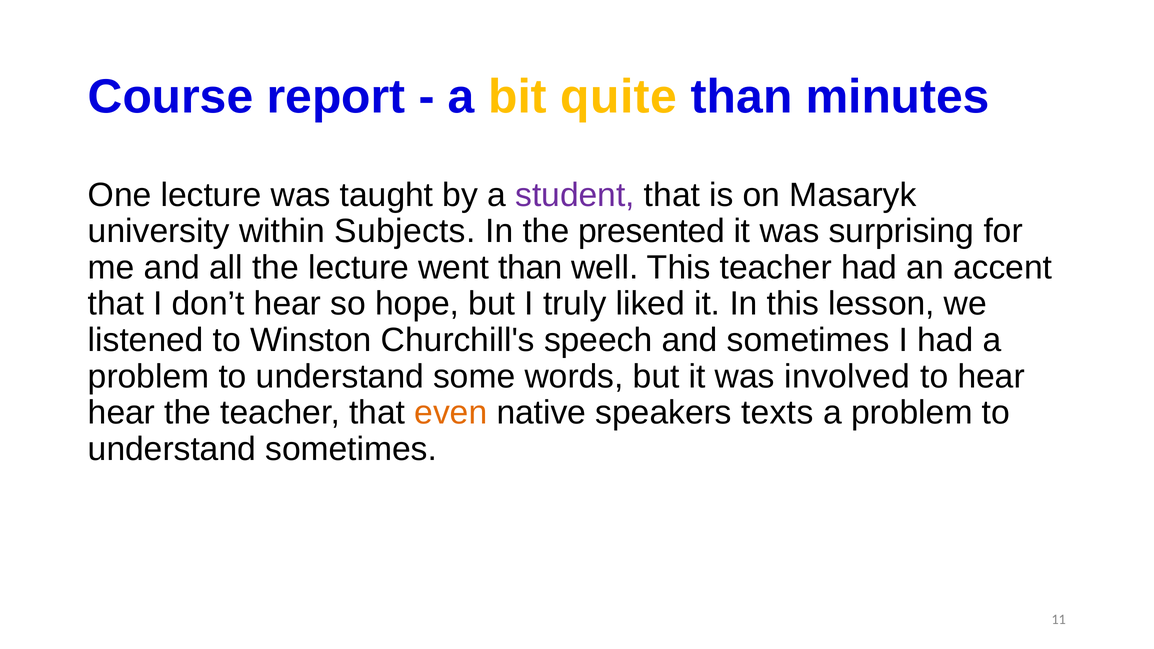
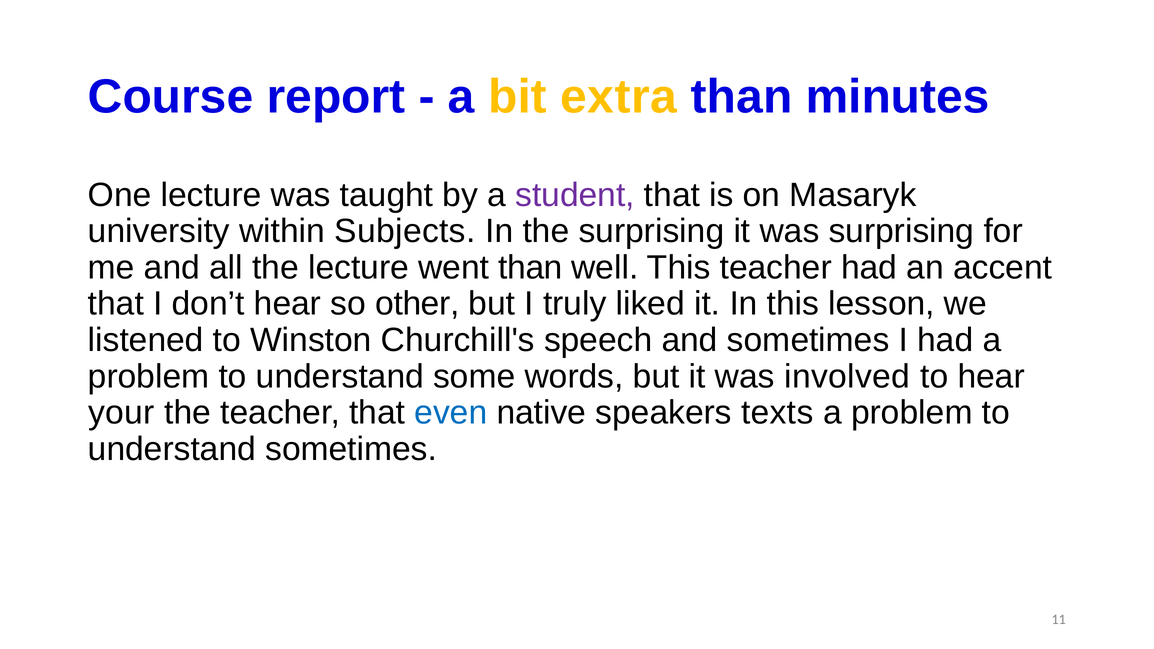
quite: quite -> extra
the presented: presented -> surprising
hope: hope -> other
hear at (122, 413): hear -> your
even colour: orange -> blue
